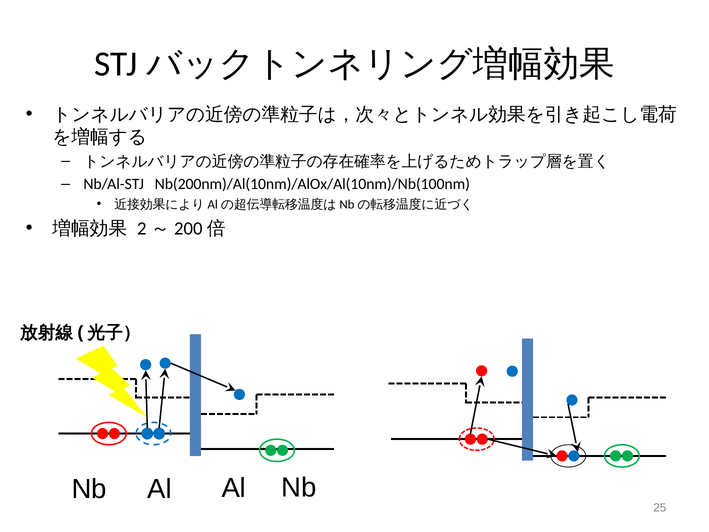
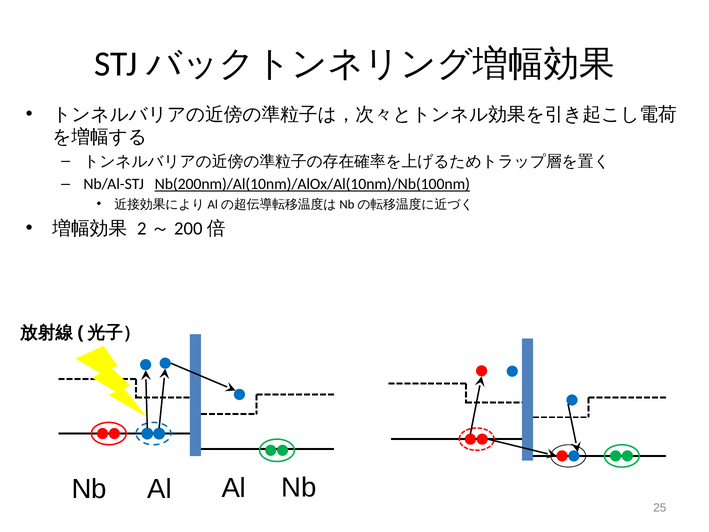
Nb(200nm)/Al(10nm)/AlOx/Al(10nm)/Nb(100nm underline: none -> present
